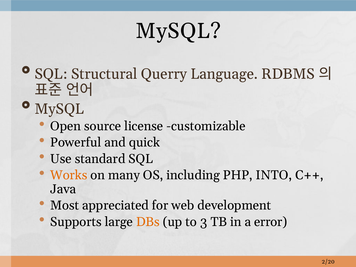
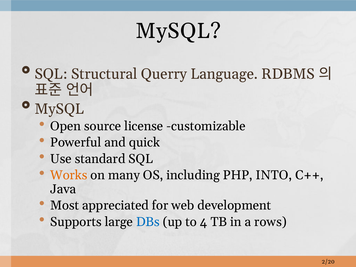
DBs colour: orange -> blue
3: 3 -> 4
error: error -> rows
